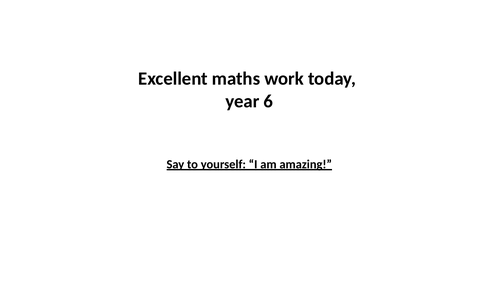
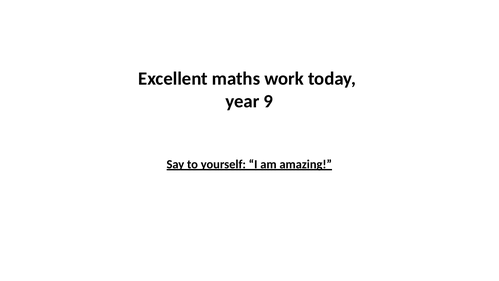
6: 6 -> 9
